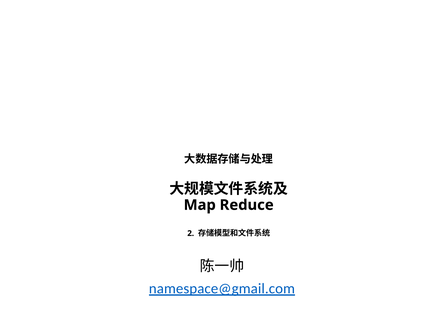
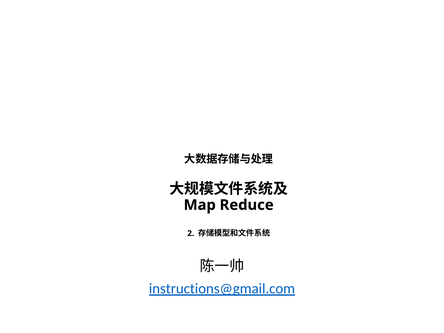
namespace@gmail.com: namespace@gmail.com -> instructions@gmail.com
